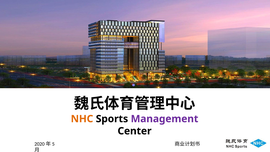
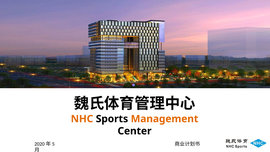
Management colour: purple -> orange
